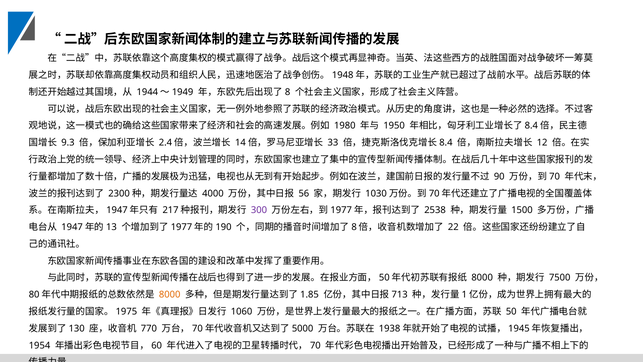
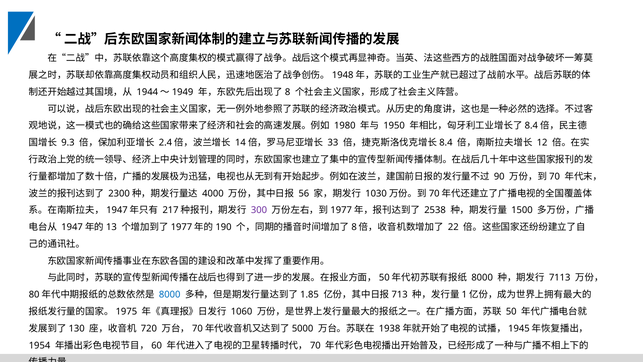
7500: 7500 -> 7113
8000 at (170, 295) colour: orange -> blue
770: 770 -> 720
